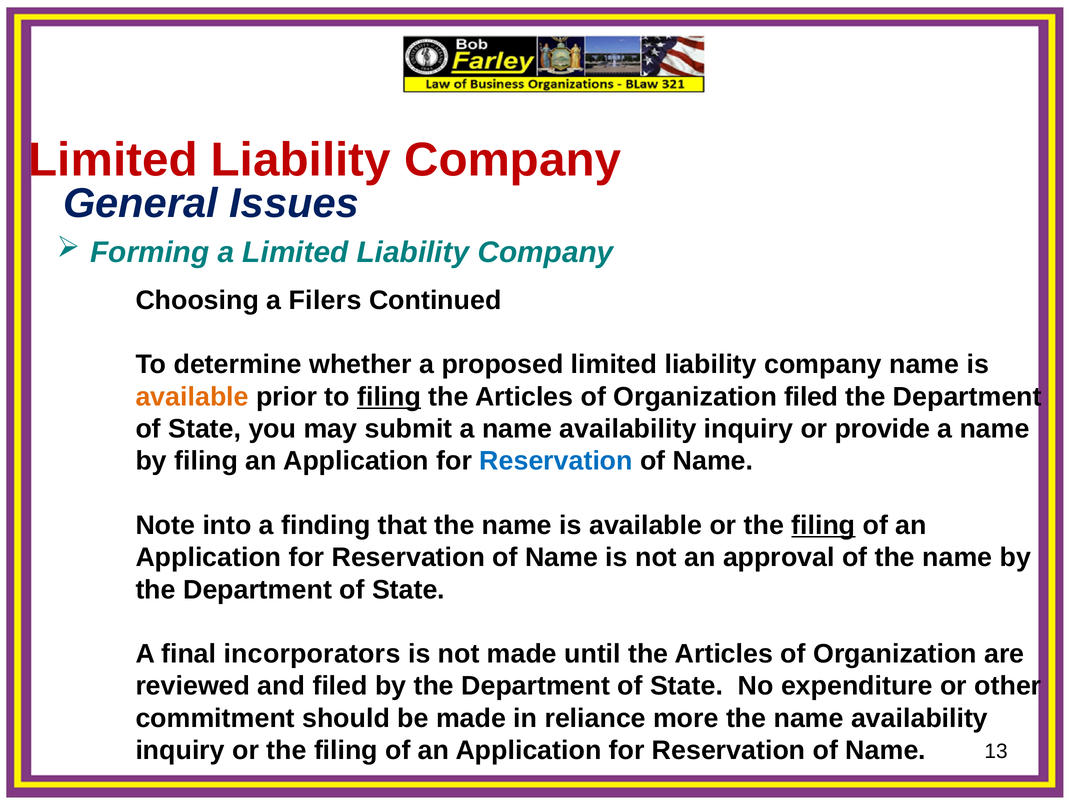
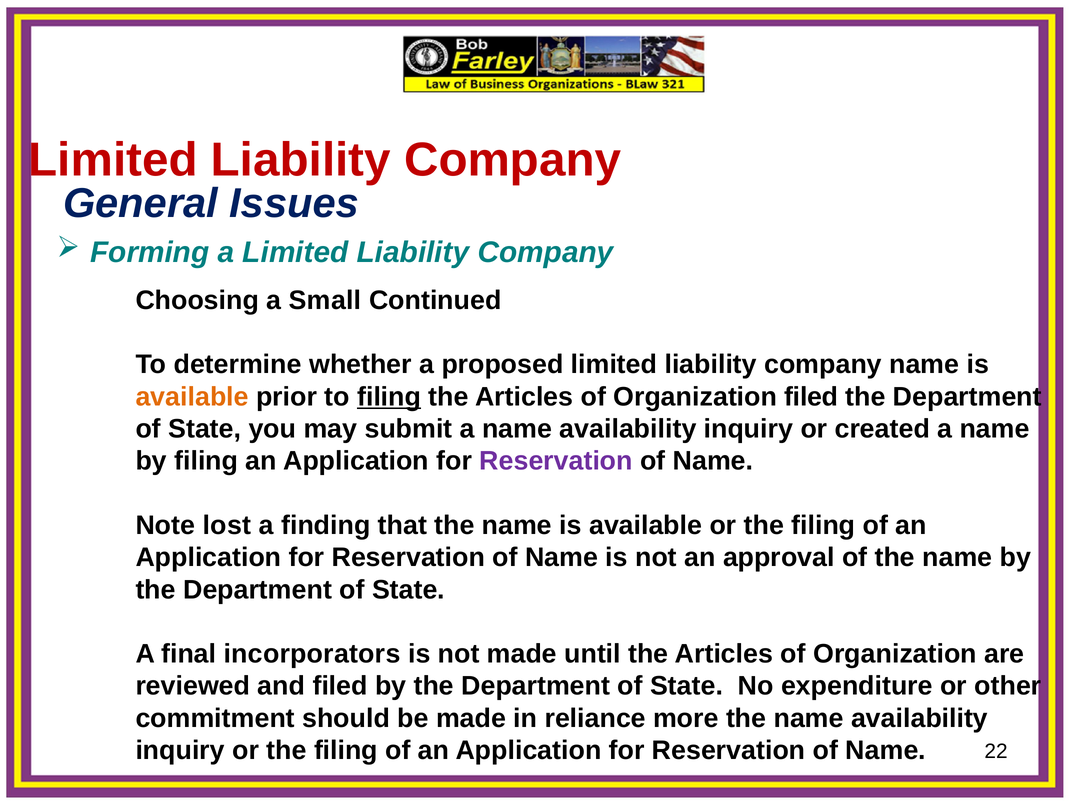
Filers: Filers -> Small
provide: provide -> created
Reservation at (556, 461) colour: blue -> purple
into: into -> lost
filing at (823, 525) underline: present -> none
13: 13 -> 22
